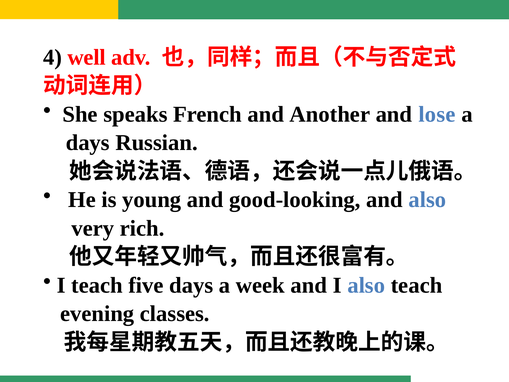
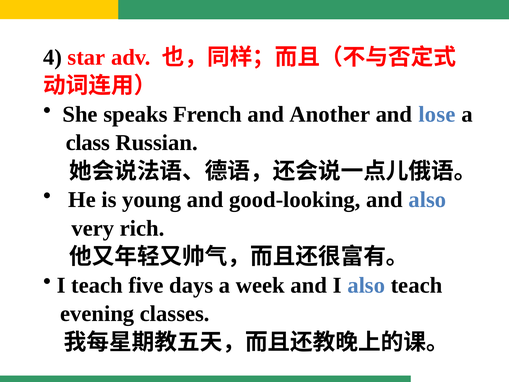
well: well -> star
days at (88, 143): days -> class
